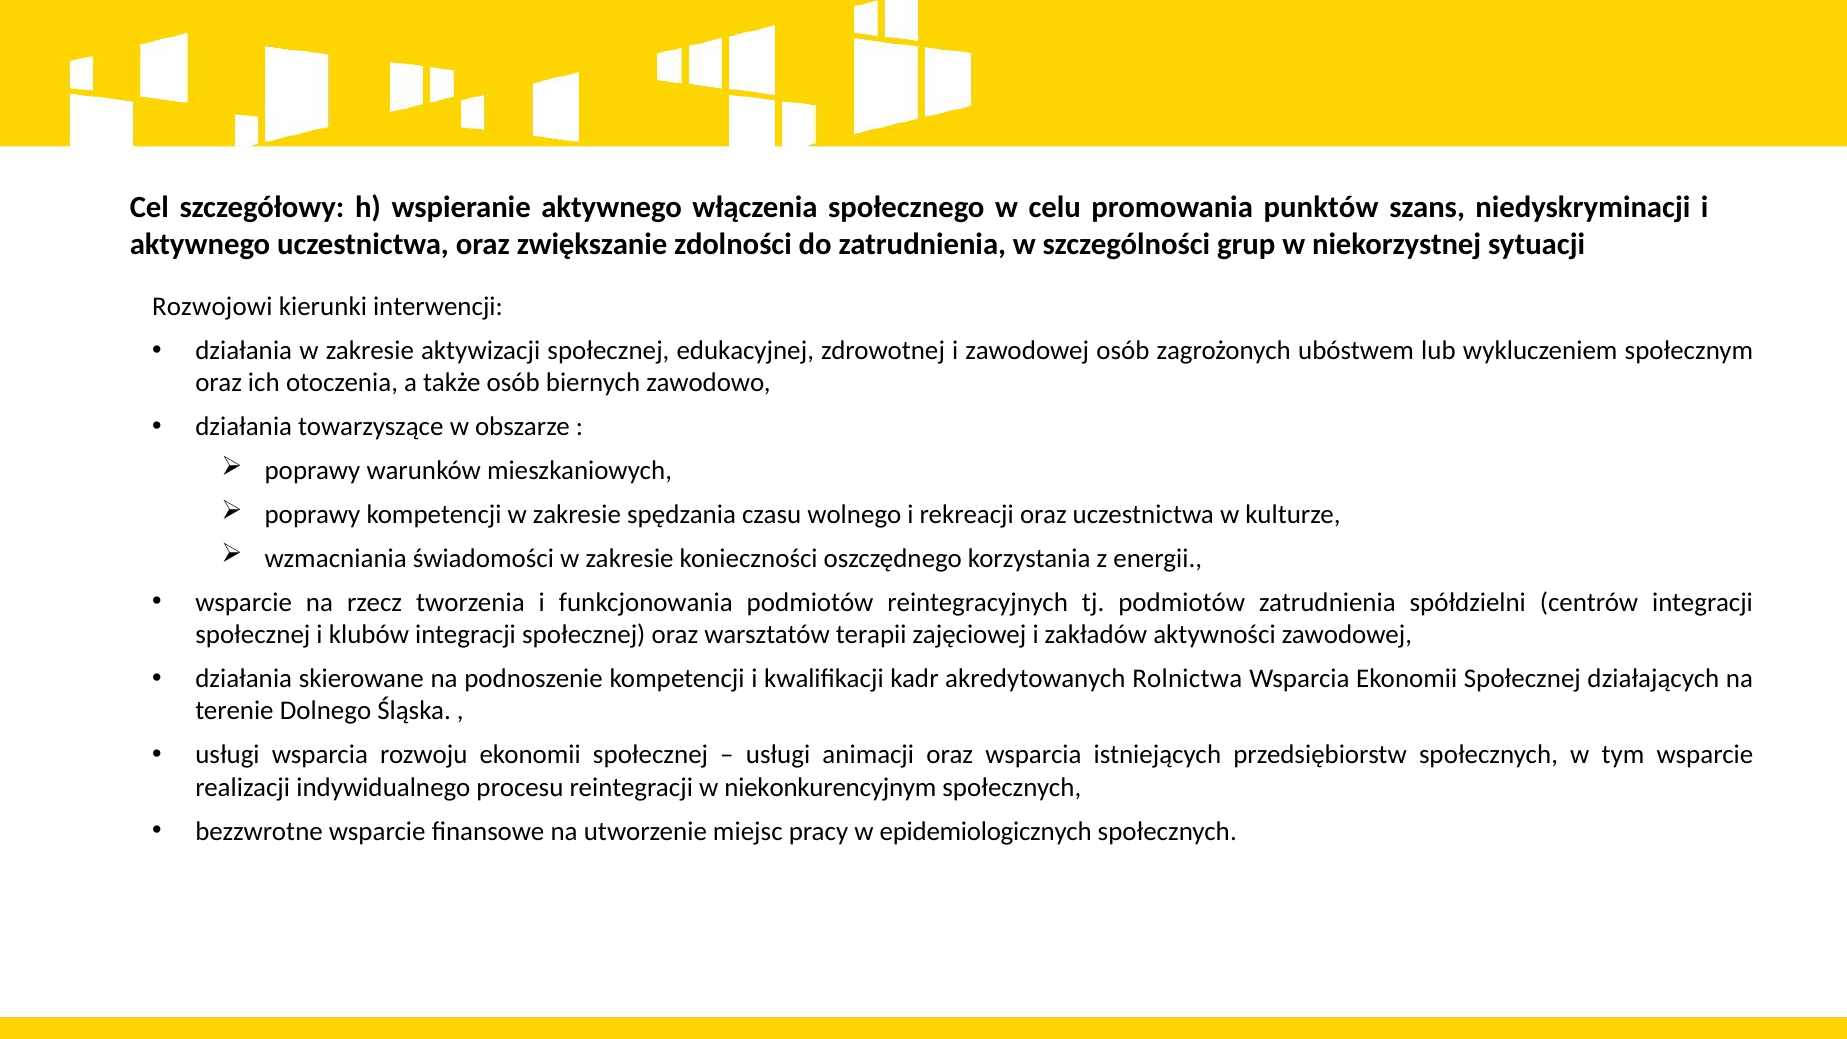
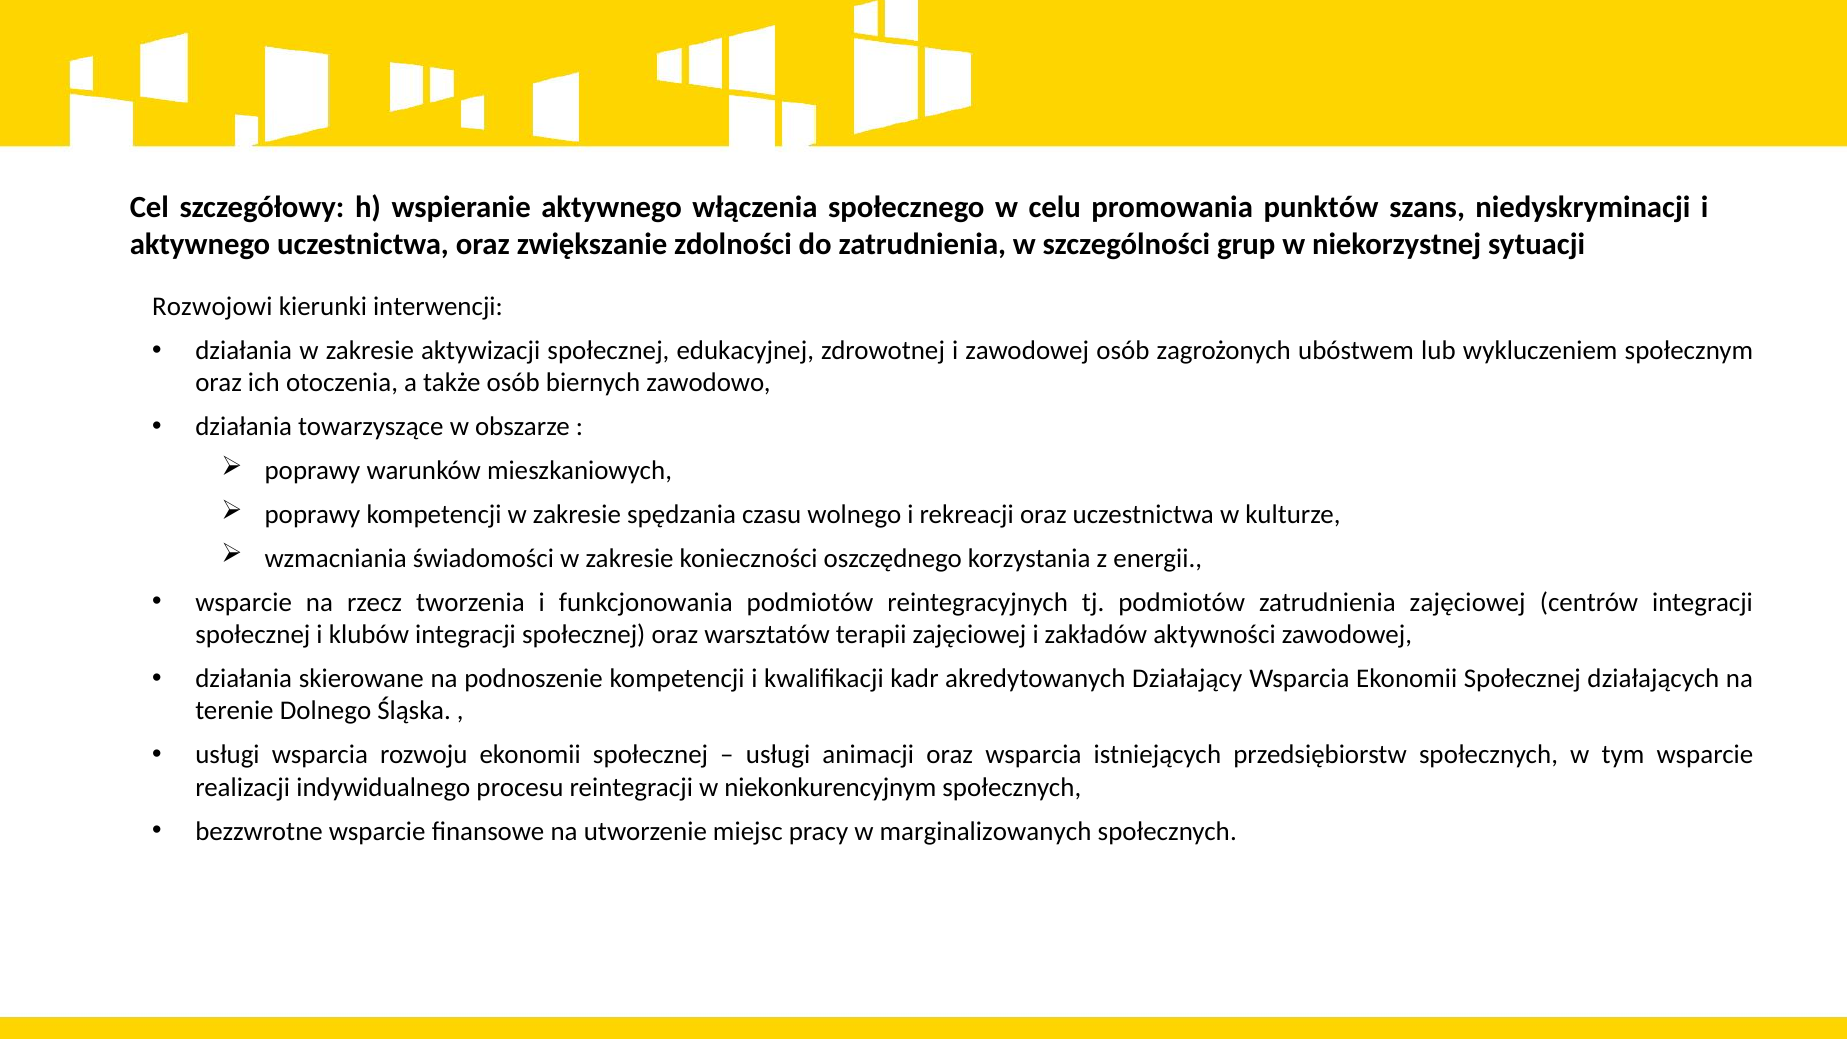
zatrudnienia spółdzielni: spółdzielni -> zajęciowej
Rolnictwa: Rolnictwa -> Działający
epidemiologicznych: epidemiologicznych -> marginalizowanych
